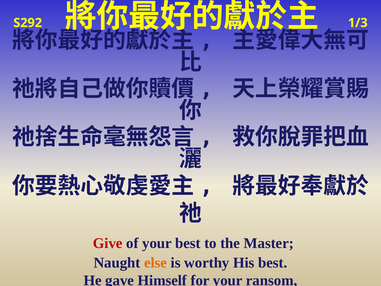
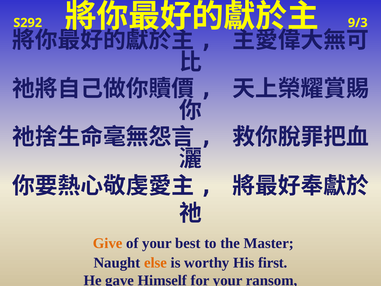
1/3: 1/3 -> 9/3
Give at (108, 243) colour: red -> orange
His best: best -> first
